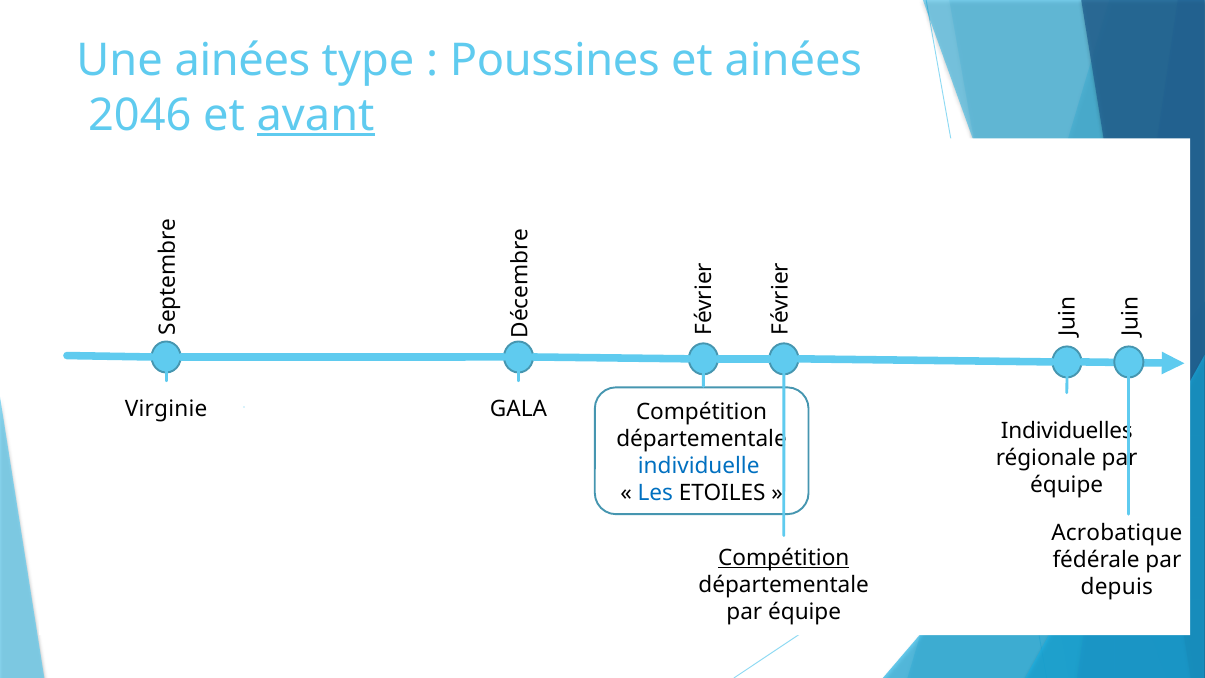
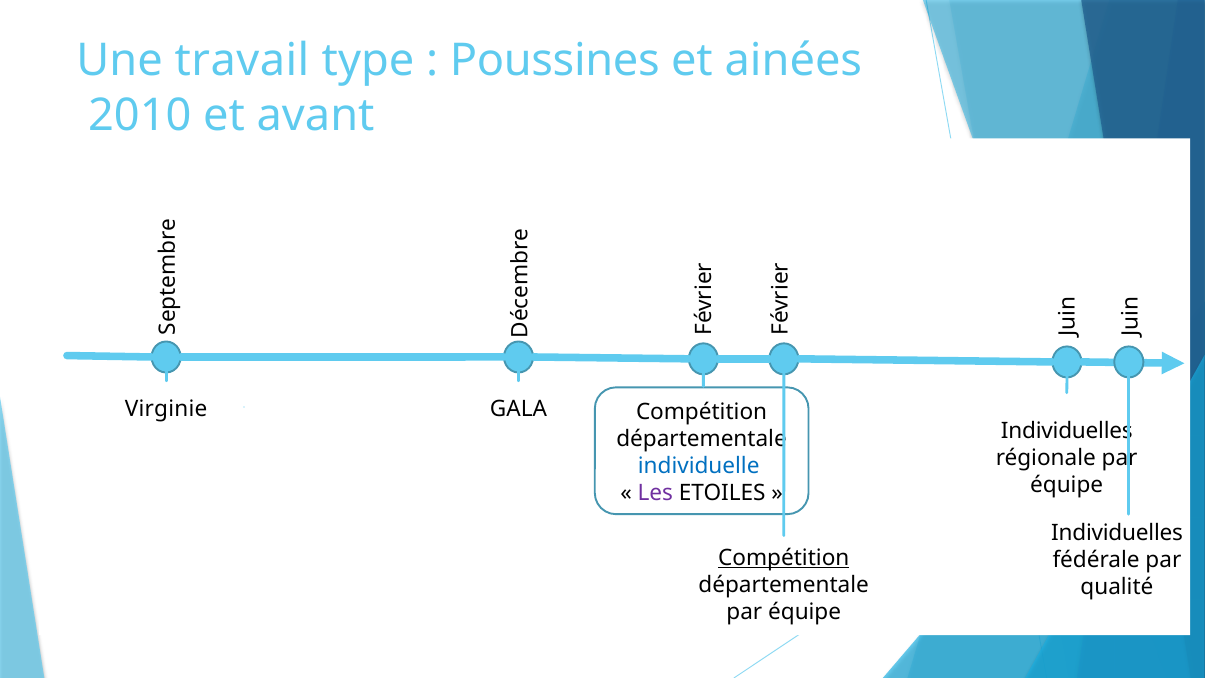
Une ainées: ainées -> travail
2046: 2046 -> 2010
avant underline: present -> none
Les colour: blue -> purple
Acrobatique at (1117, 533): Acrobatique -> Individuelles
depuis: depuis -> qualité
